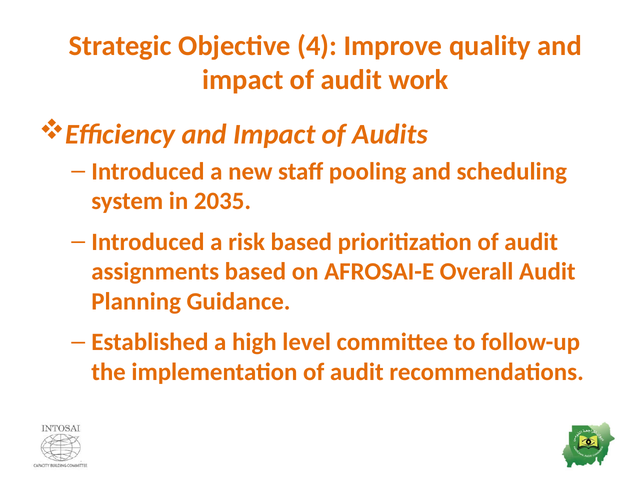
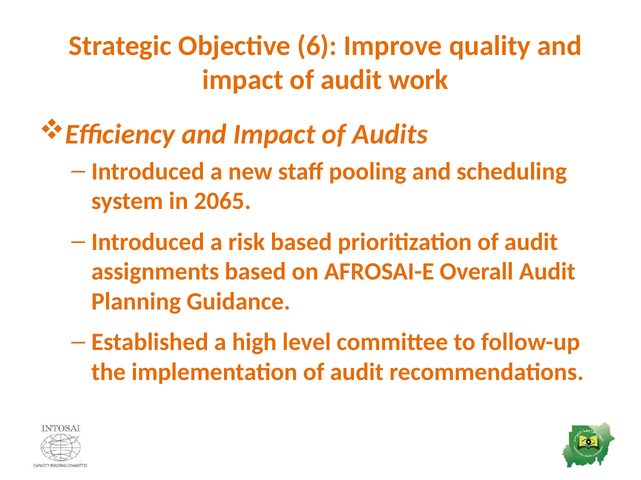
4: 4 -> 6
2035: 2035 -> 2065
